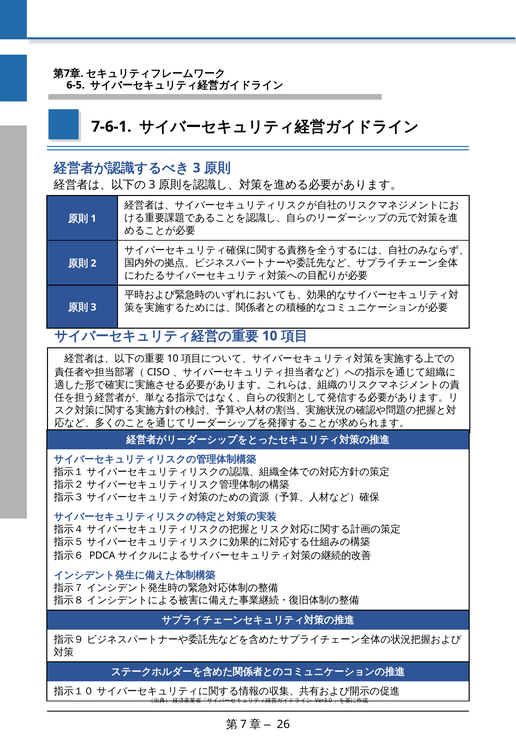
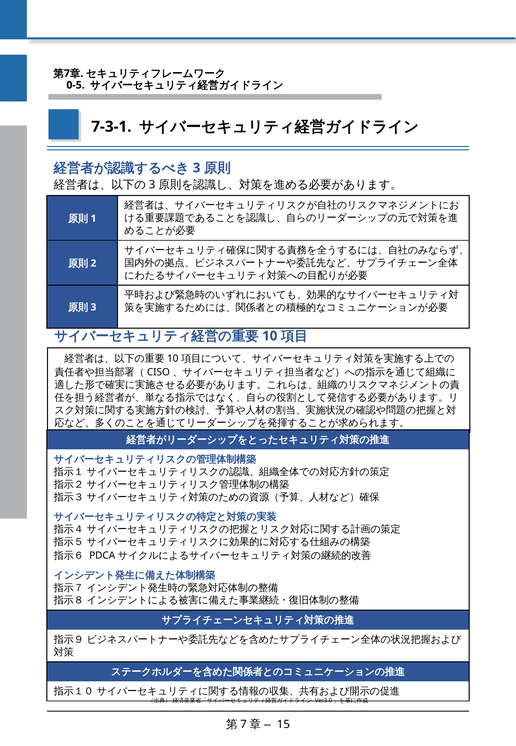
6-5: 6-5 -> 0-5
7-6-1: 7-6-1 -> 7-3-1
26: 26 -> 15
